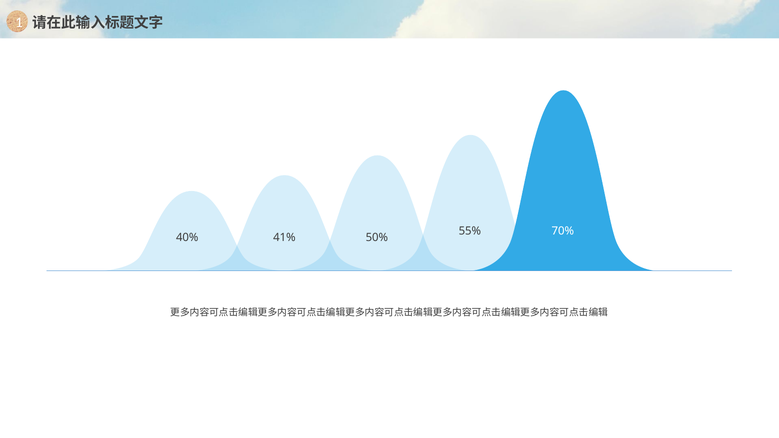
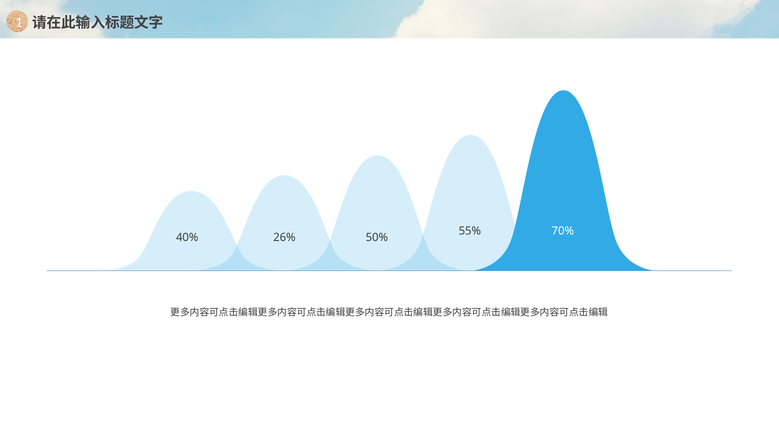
41%: 41% -> 26%
